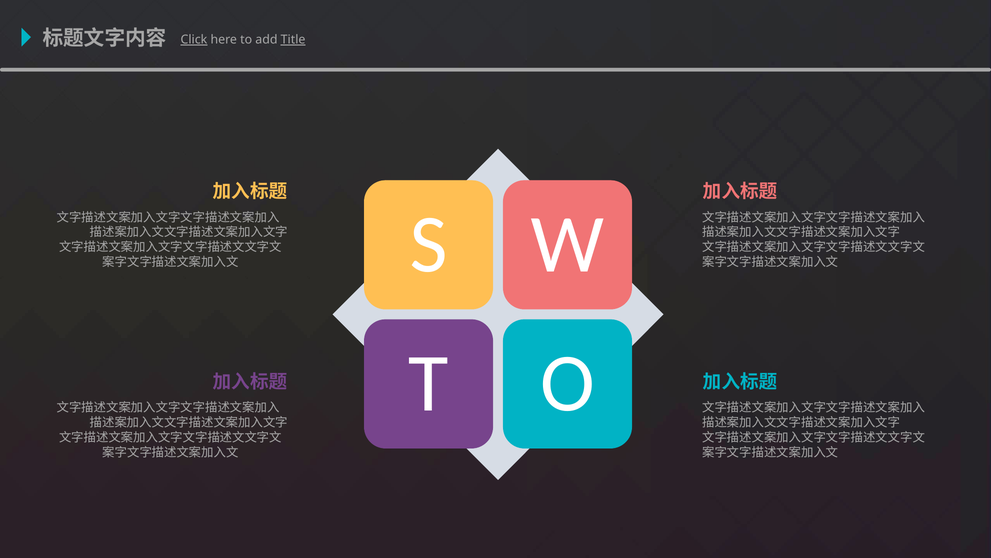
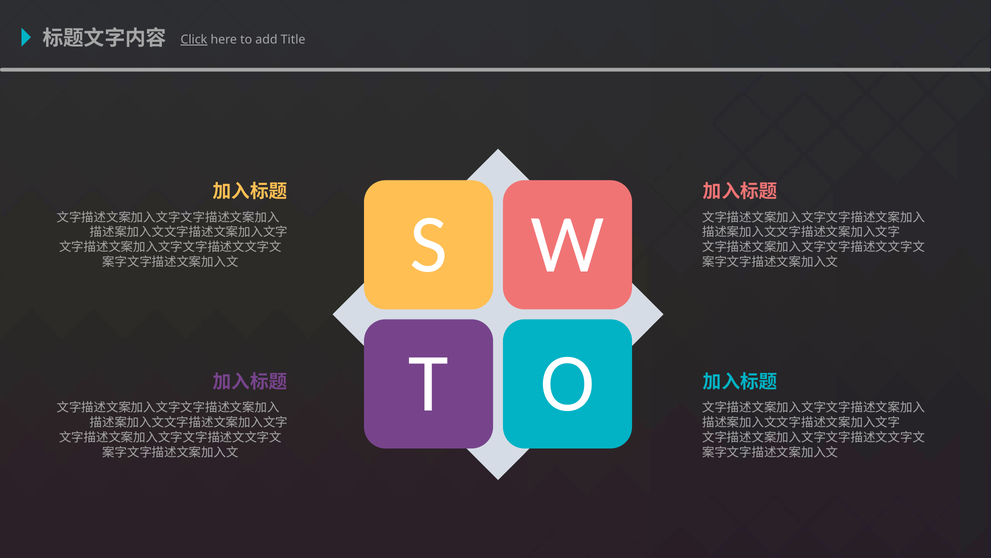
Title underline: present -> none
